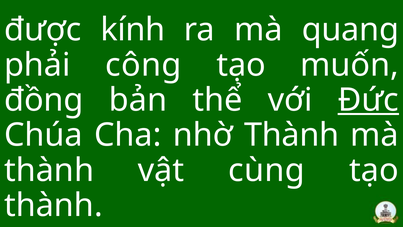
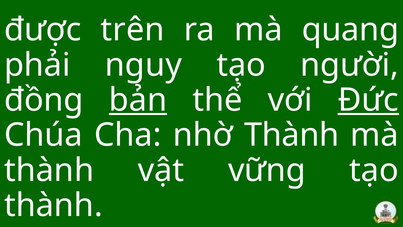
kính: kính -> trên
công: công -> nguy
muốn: muốn -> người
bản underline: none -> present
cùng: cùng -> vững
